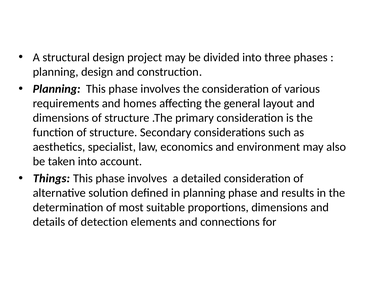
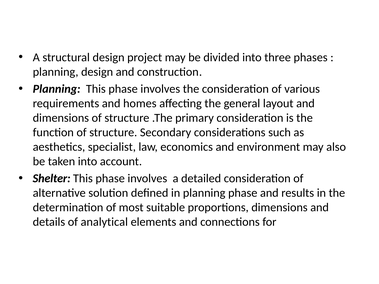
Things: Things -> Shelter
detection: detection -> analytical
